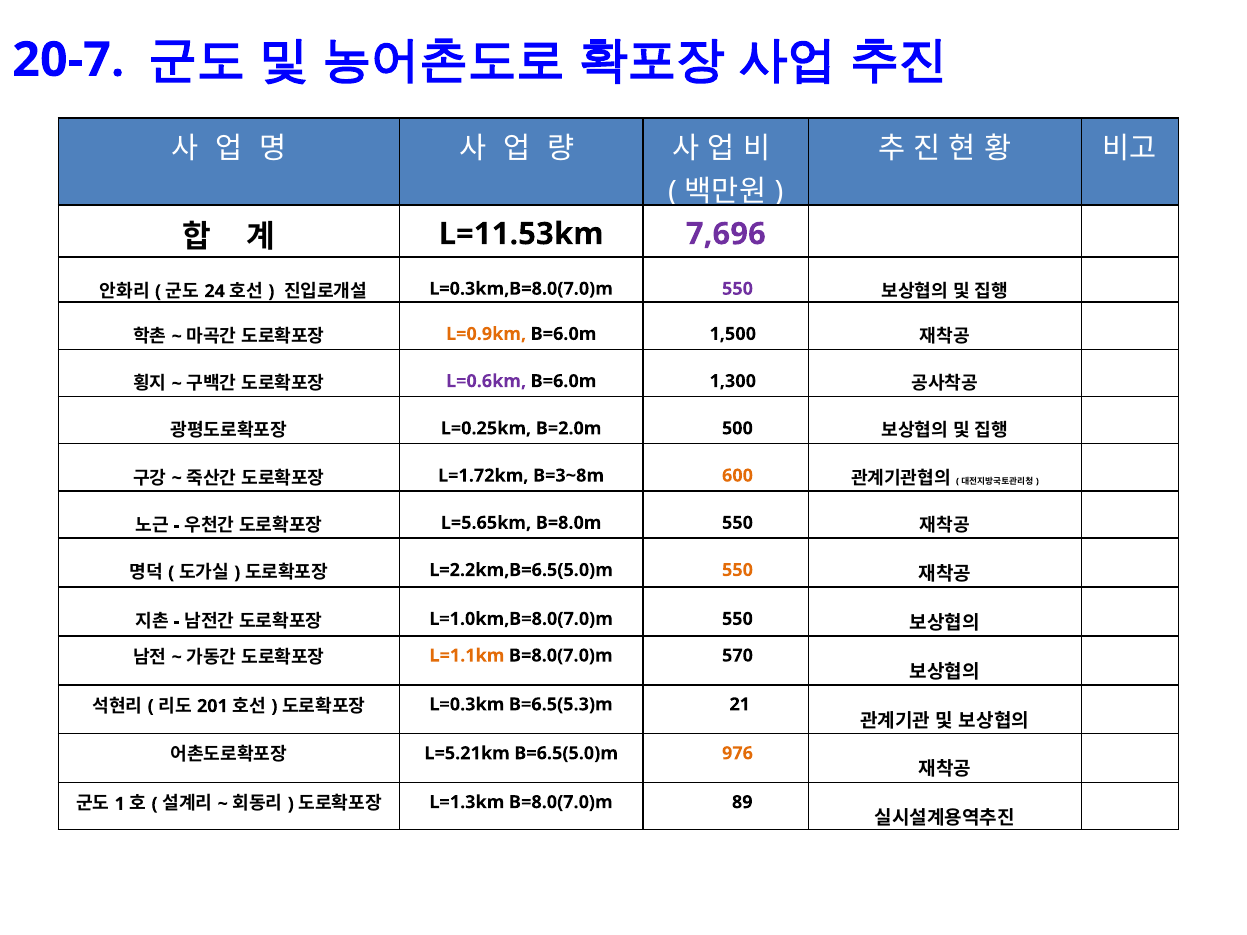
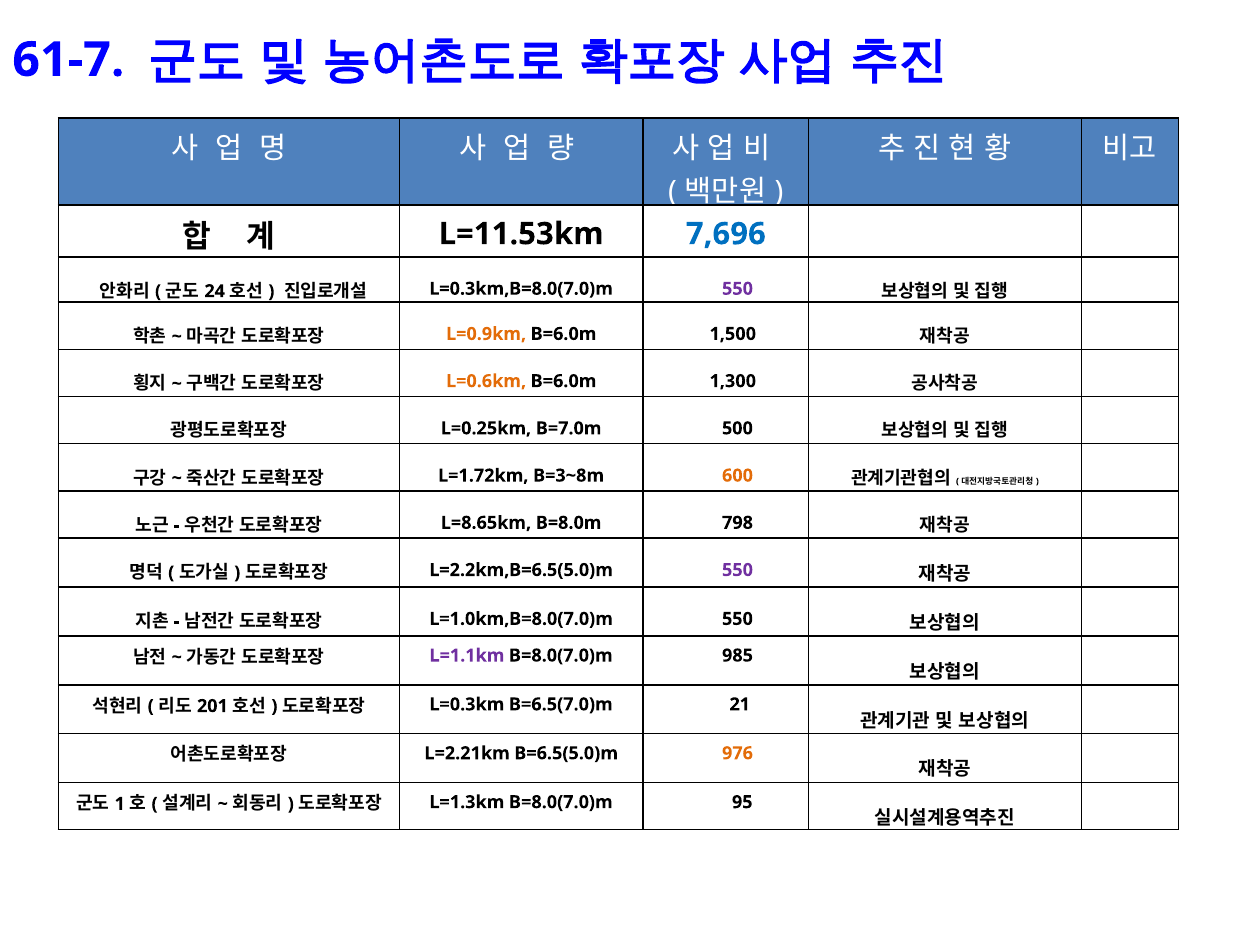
20-7: 20-7 -> 61-7
7,696 colour: purple -> blue
L=0.6km colour: purple -> orange
B=2.0m: B=2.0m -> B=7.0m
L=5.65km: L=5.65km -> L=8.65km
B=8.0m 550: 550 -> 798
550 at (737, 570) colour: orange -> purple
L=1.1km colour: orange -> purple
570: 570 -> 985
B=6.5(5.3)m: B=6.5(5.3)m -> B=6.5(7.0)m
L=5.21km: L=5.21km -> L=2.21km
89: 89 -> 95
